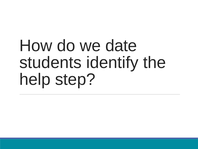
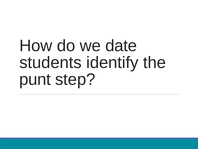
help: help -> punt
